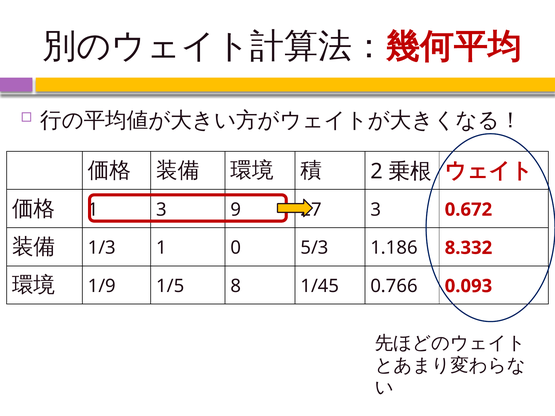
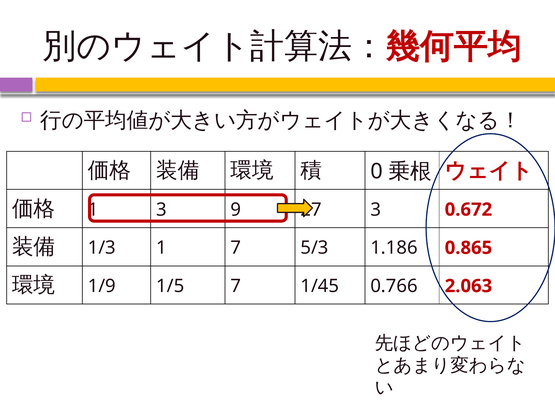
2: 2 -> 0
1 0: 0 -> 7
8.332: 8.332 -> 0.865
1/5 8: 8 -> 7
0.093: 0.093 -> 2.063
